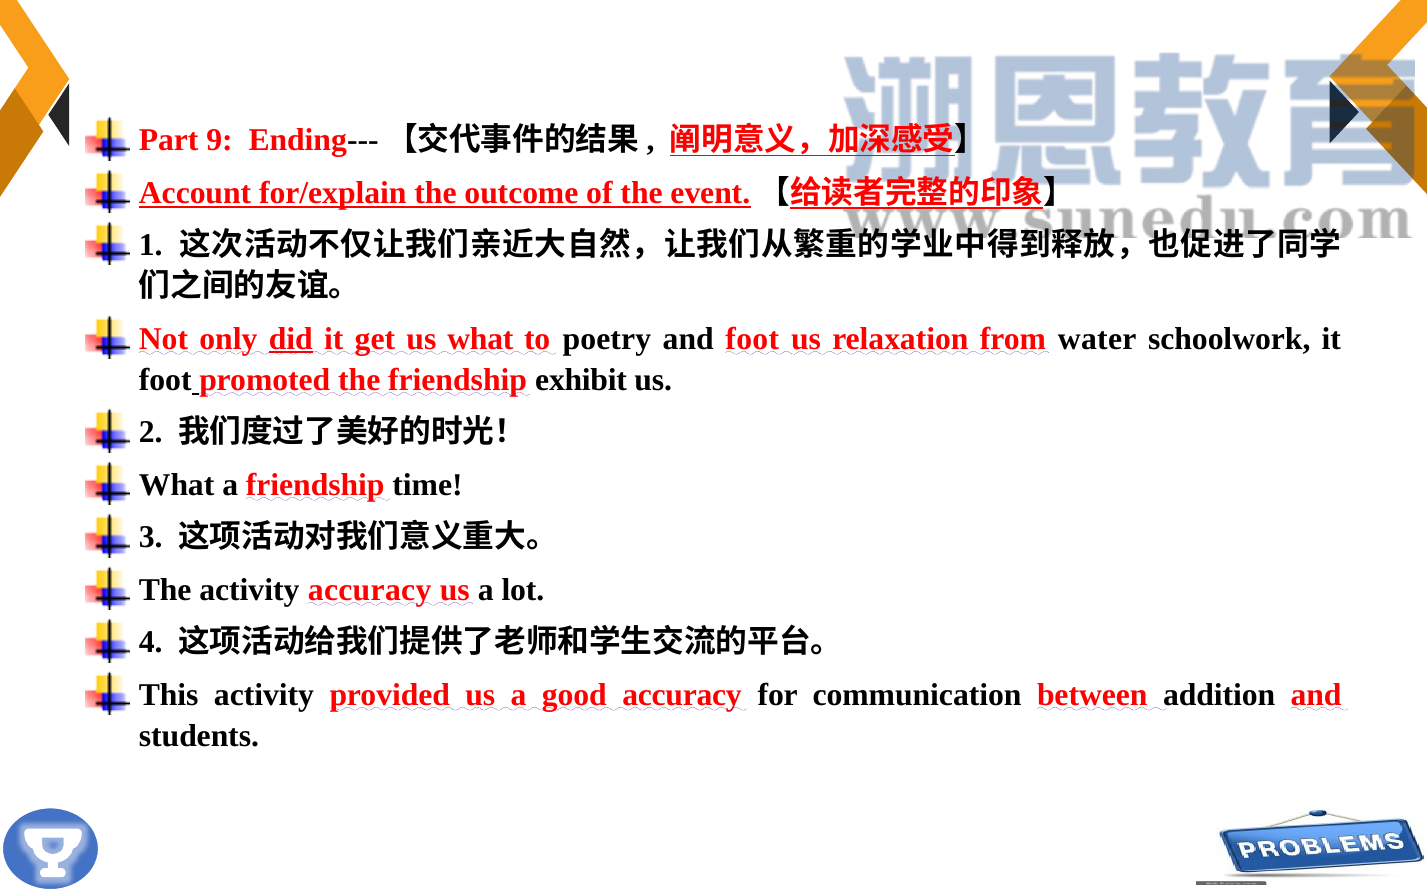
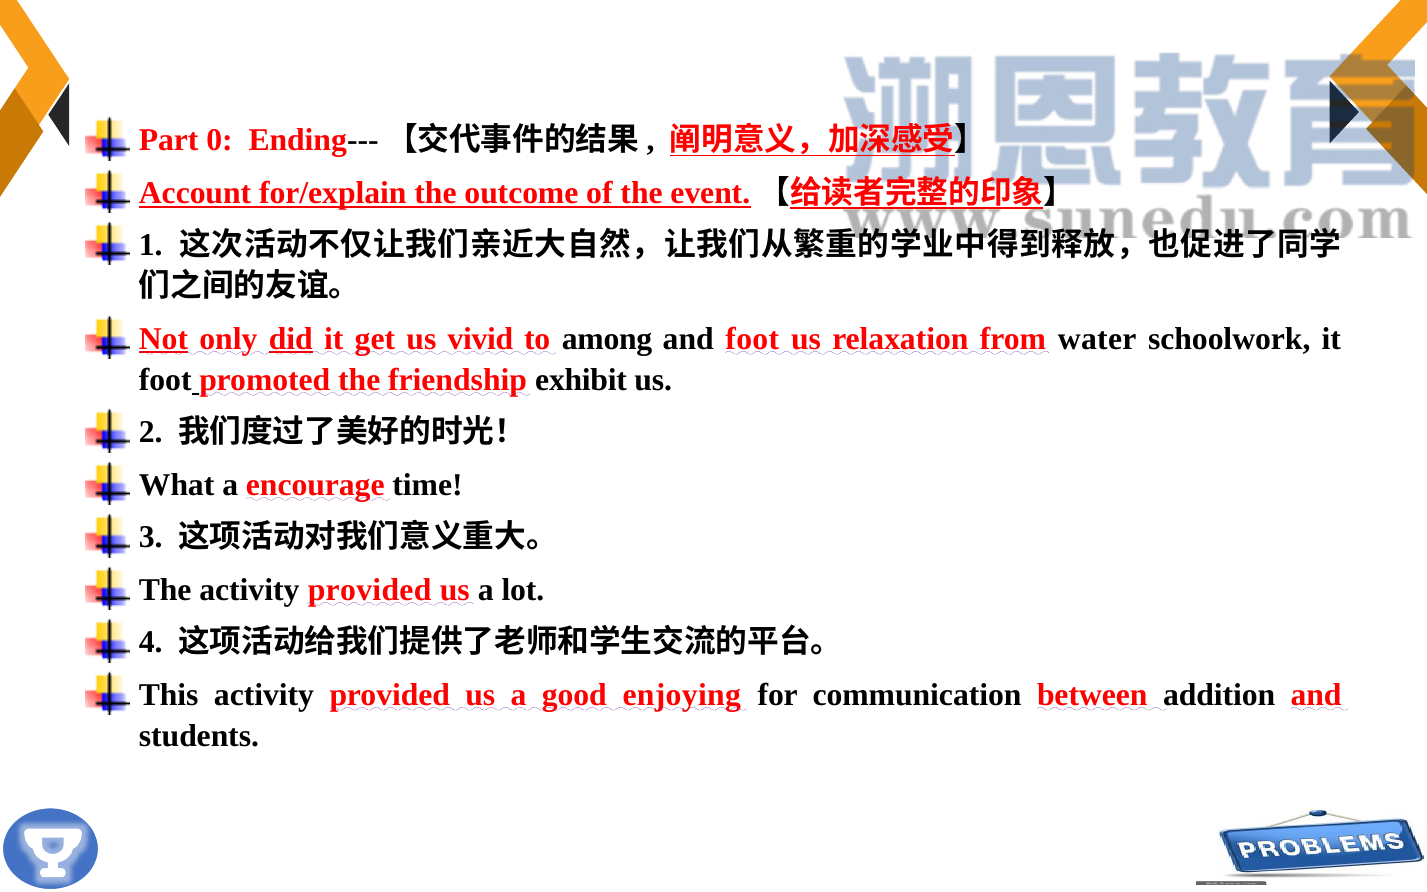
9: 9 -> 0
Not underline: none -> present
us what: what -> vivid
poetry: poetry -> among
a friendship: friendship -> encourage
The activity accuracy: accuracy -> provided
good accuracy: accuracy -> enjoying
